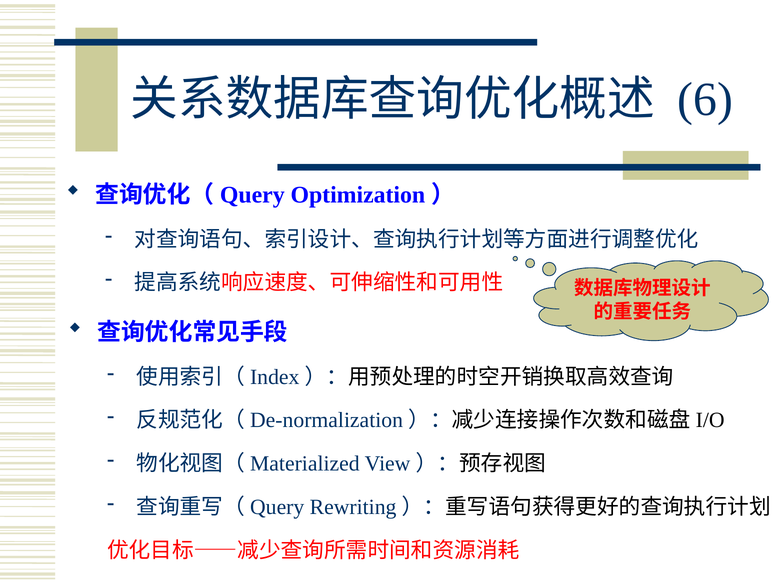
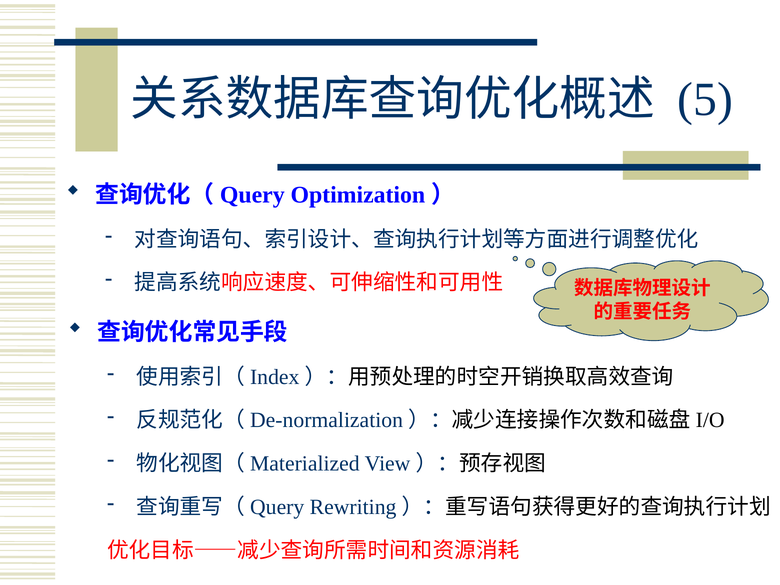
6: 6 -> 5
